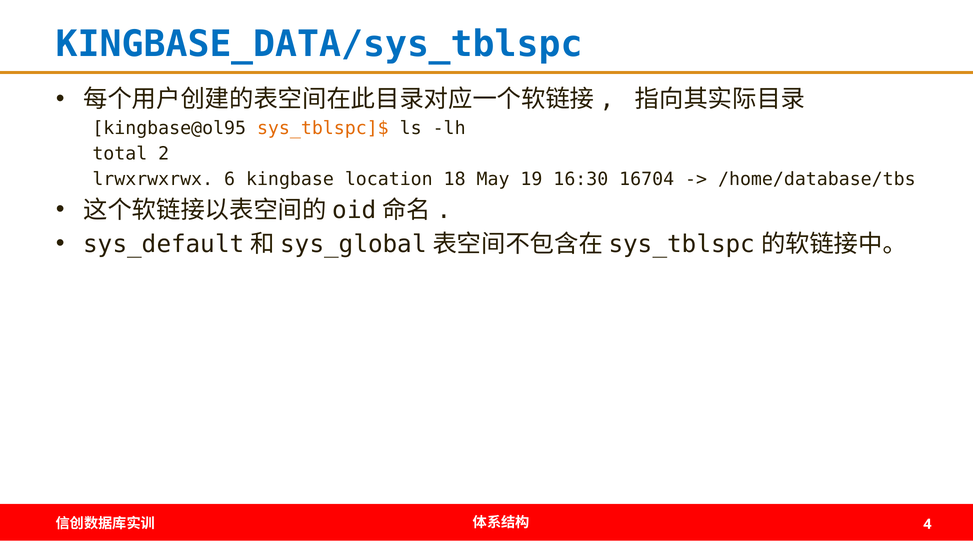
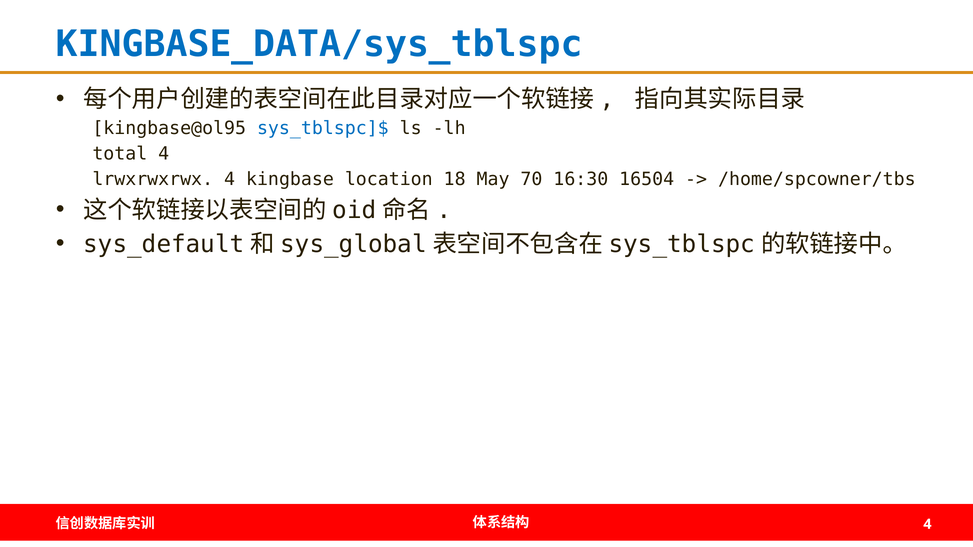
sys_tblspc]$ colour: orange -> blue
total 2: 2 -> 4
lrwxrwxrwx 6: 6 -> 4
19: 19 -> 70
16704: 16704 -> 16504
/home/database/tbs: /home/database/tbs -> /home/spcowner/tbs
